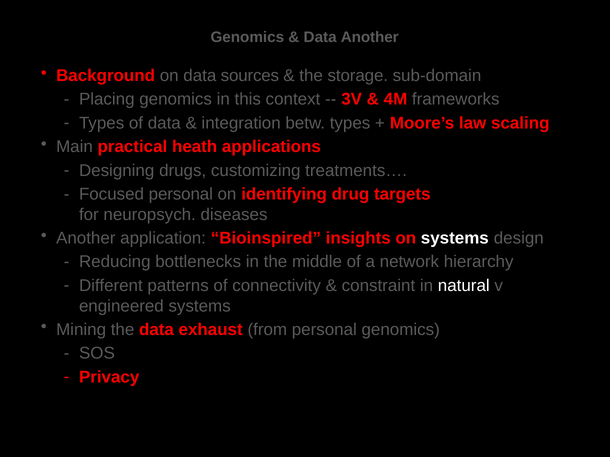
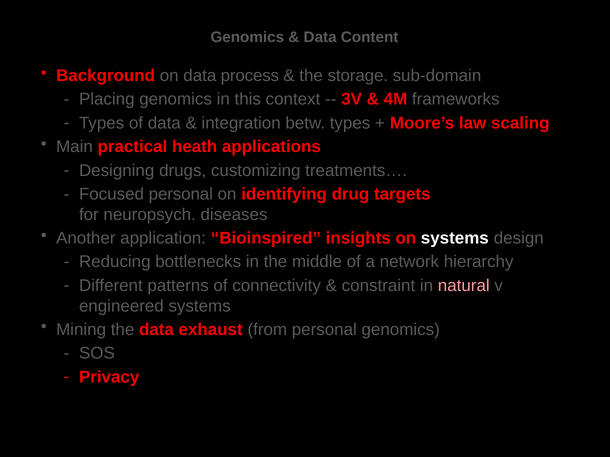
Data Another: Another -> Content
sources: sources -> process
natural colour: white -> pink
